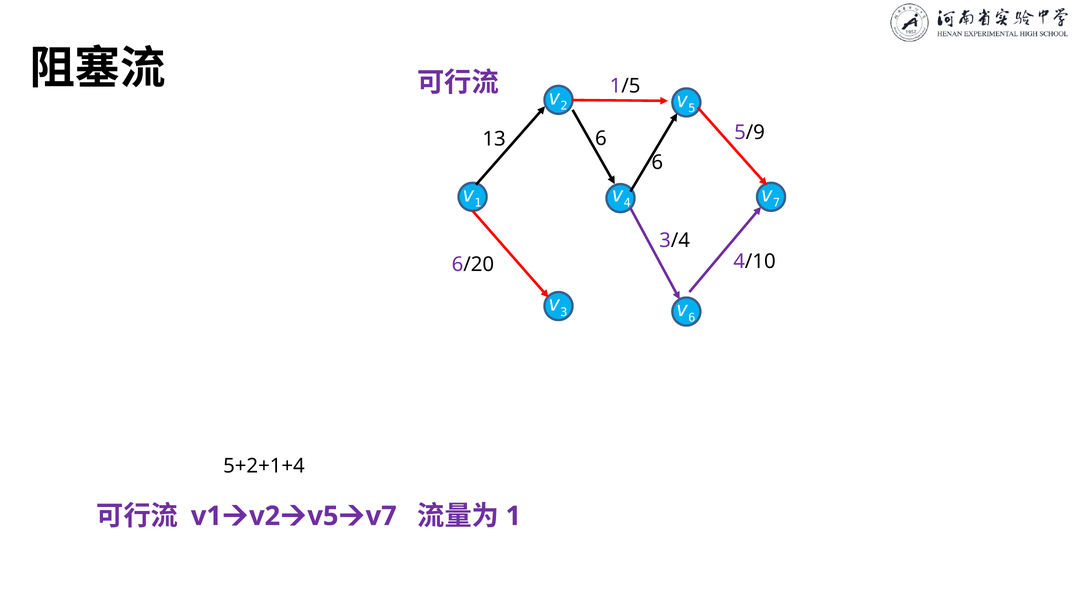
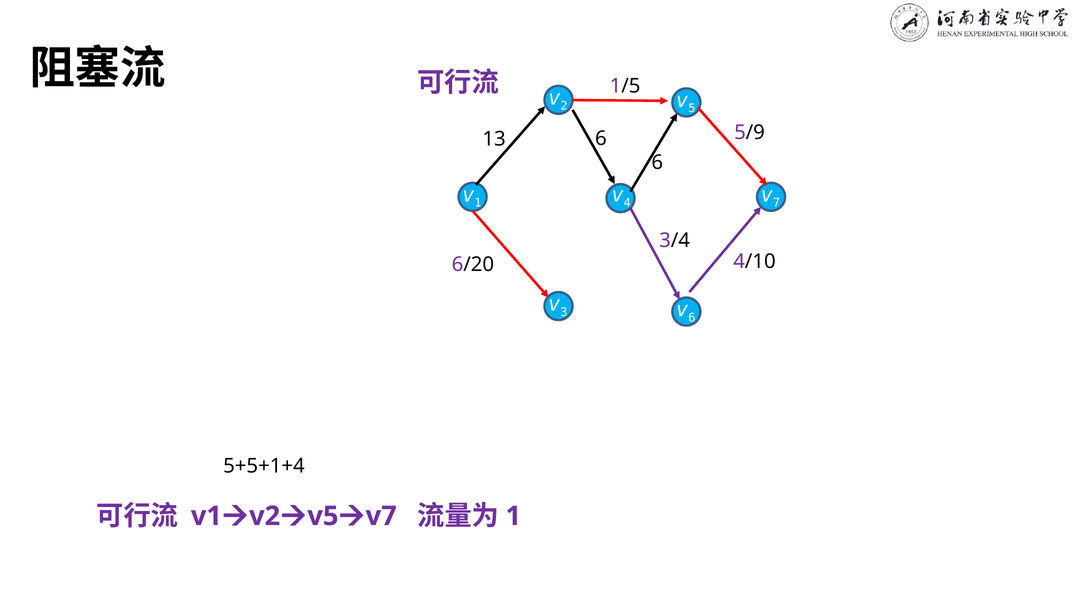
5+2+1+4: 5+2+1+4 -> 5+5+1+4
